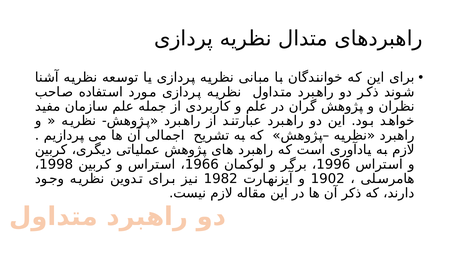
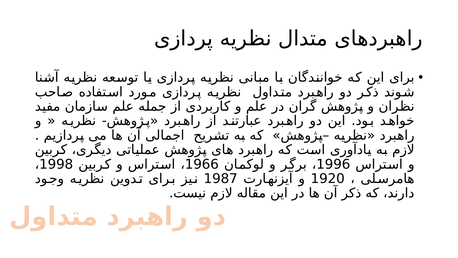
1982: 1982 -> 1987
1902: 1902 -> 1920
